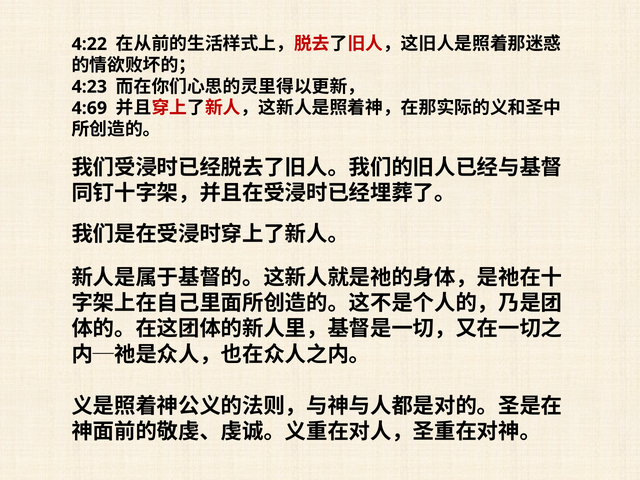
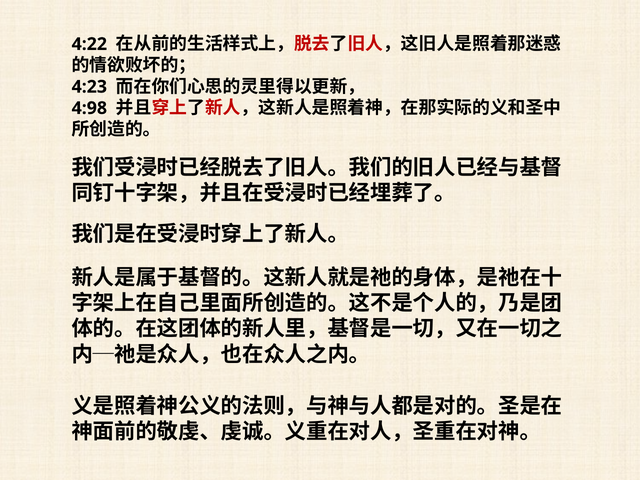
4:69: 4:69 -> 4:98
